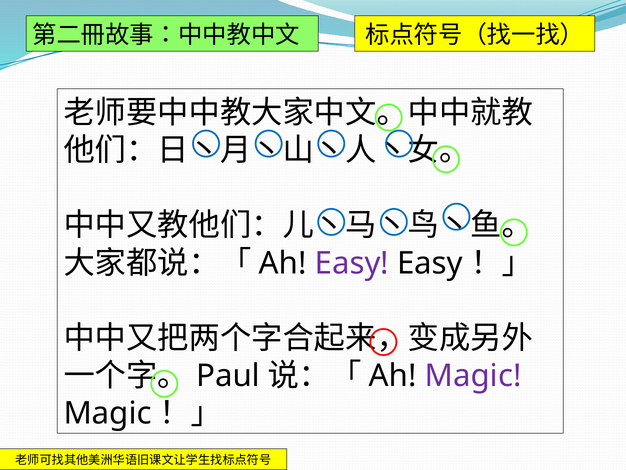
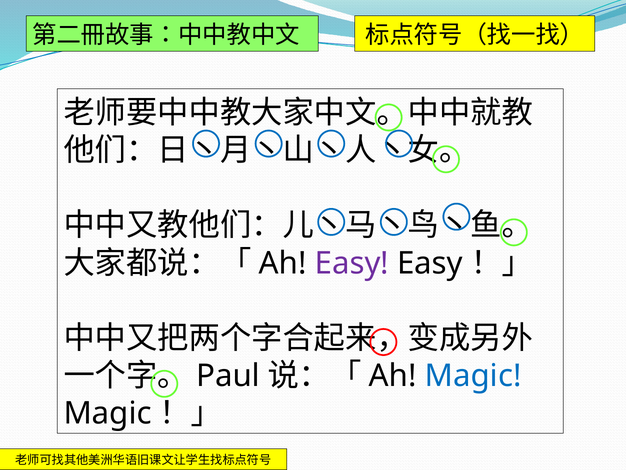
Magic at (473, 376) colour: purple -> blue
